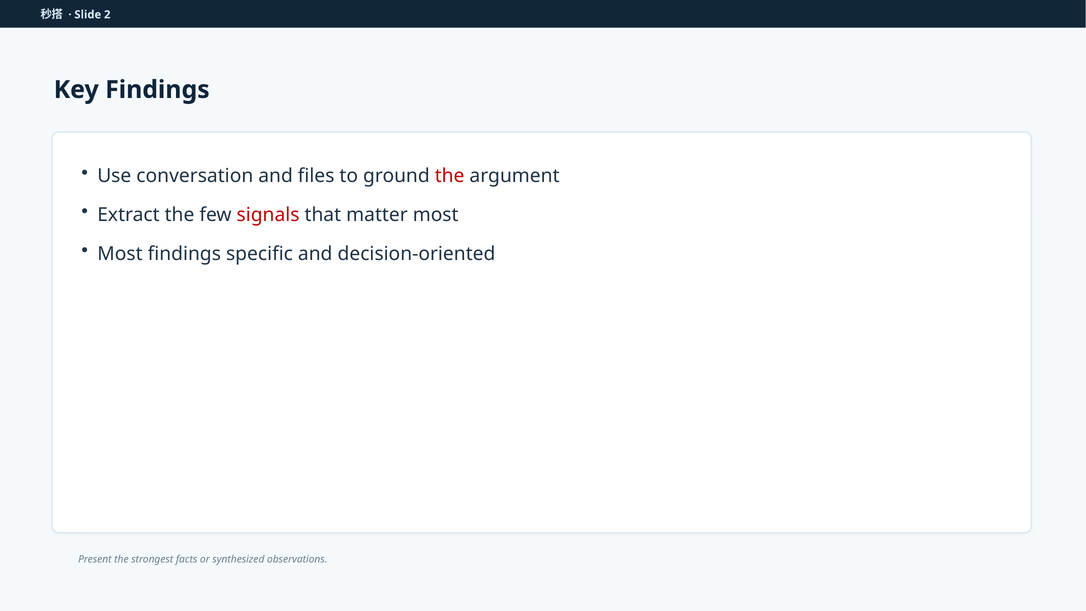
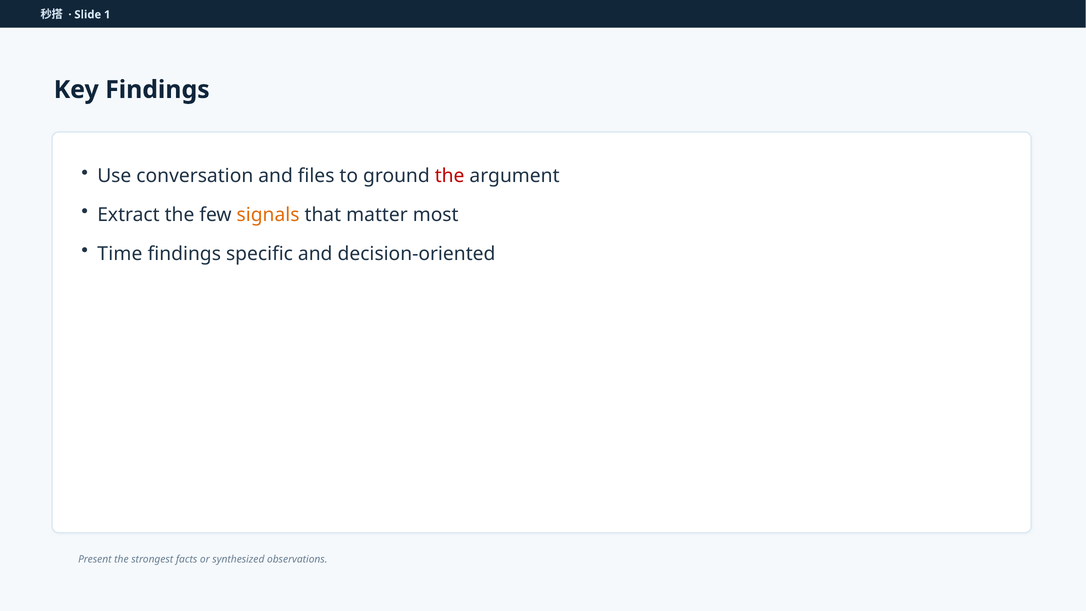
2: 2 -> 1
signals colour: red -> orange
Most at (120, 254): Most -> Time
